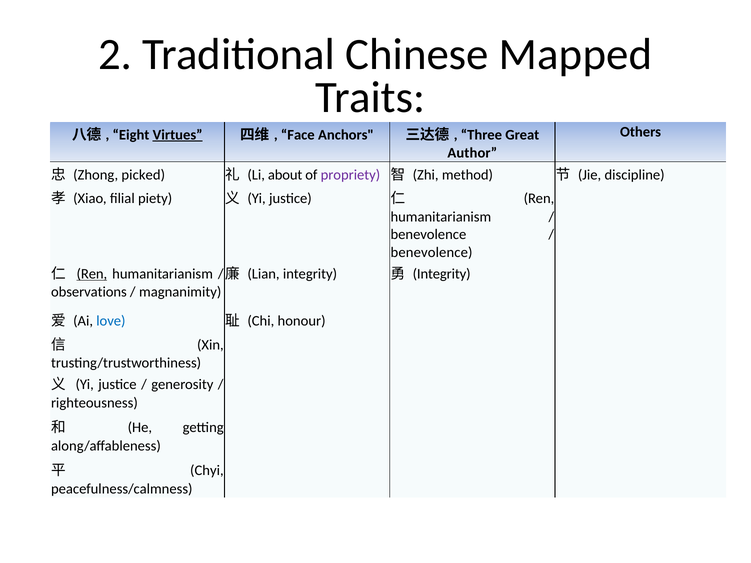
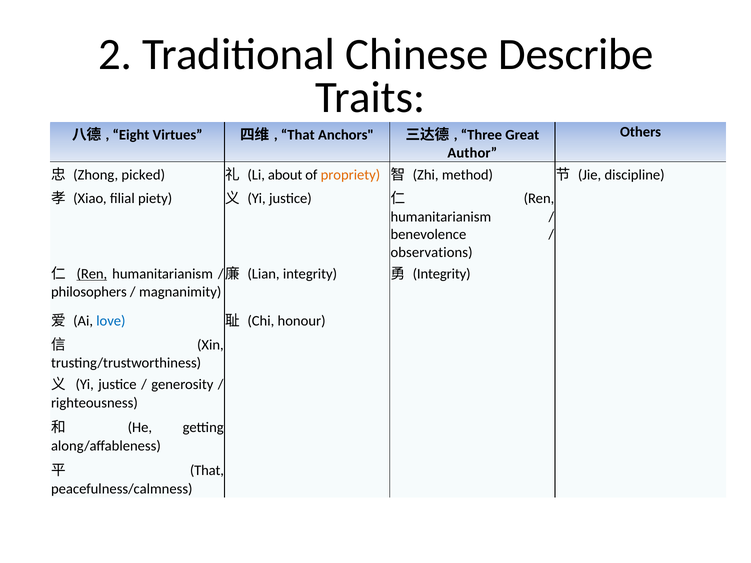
Mapped: Mapped -> Describe
Virtues underline: present -> none
Face at (298, 135): Face -> That
propriety colour: purple -> orange
benevolence at (432, 252): benevolence -> observations
observations: observations -> philosophers
Chyi at (207, 471): Chyi -> That
